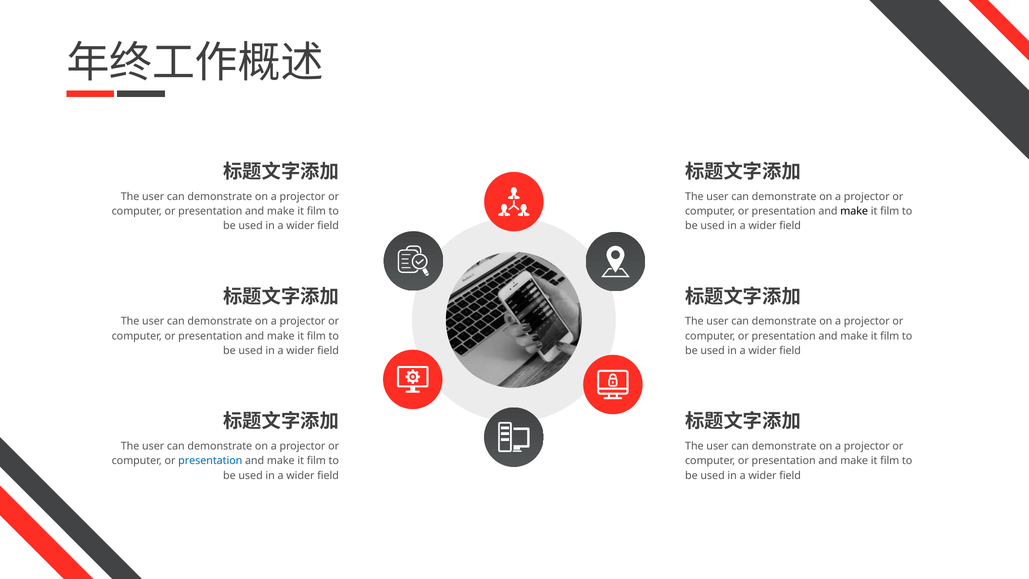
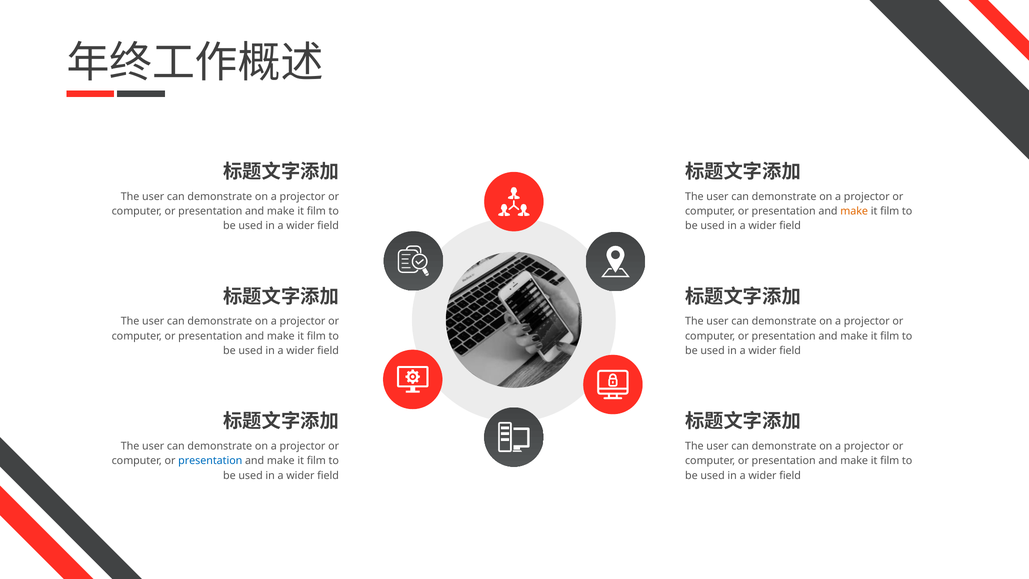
make at (854, 211) colour: black -> orange
